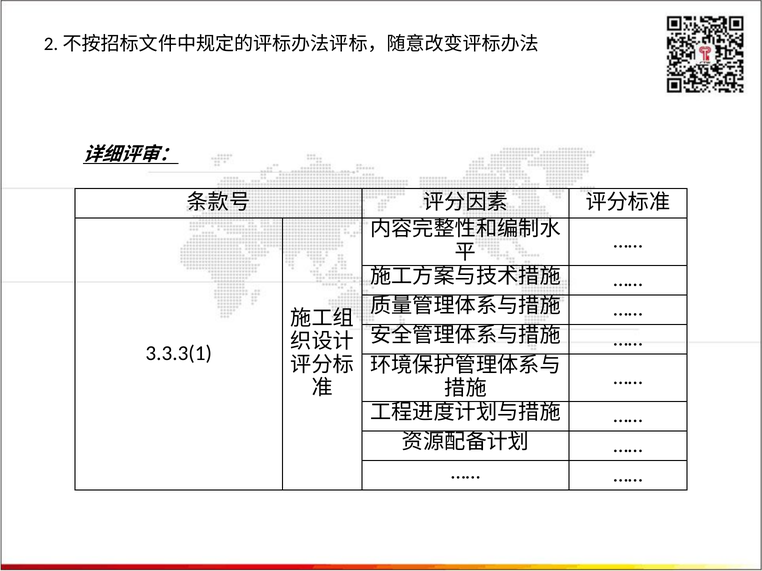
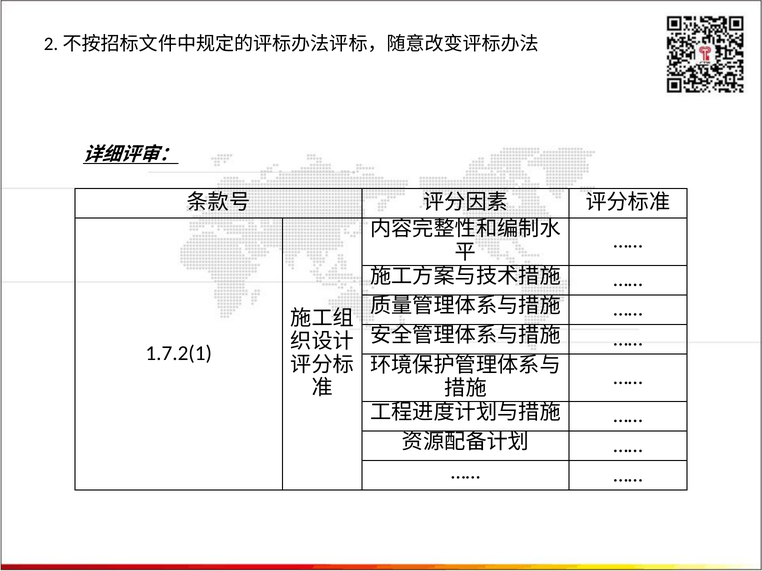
3.3.3(1: 3.3.3(1 -> 1.7.2(1
